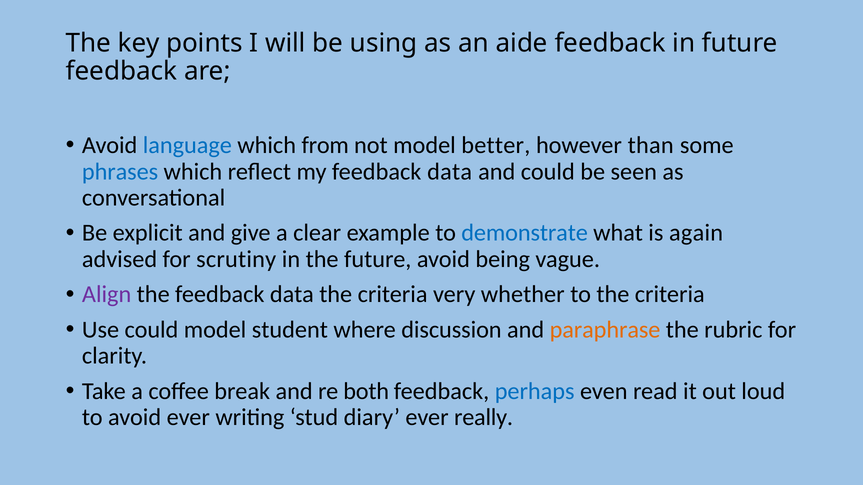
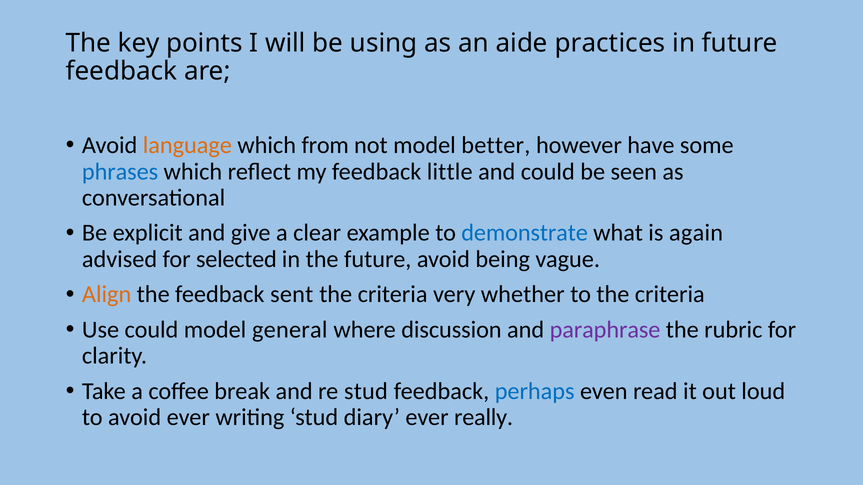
aide feedback: feedback -> practices
language colour: blue -> orange
than: than -> have
my feedback data: data -> little
scrutiny: scrutiny -> selected
Align colour: purple -> orange
the feedback data: data -> sent
student: student -> general
paraphrase colour: orange -> purple
re both: both -> stud
